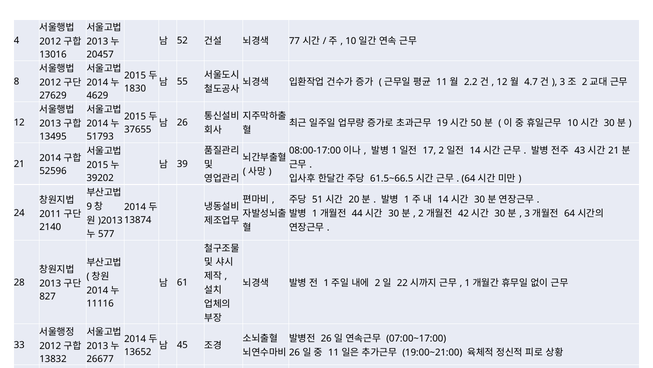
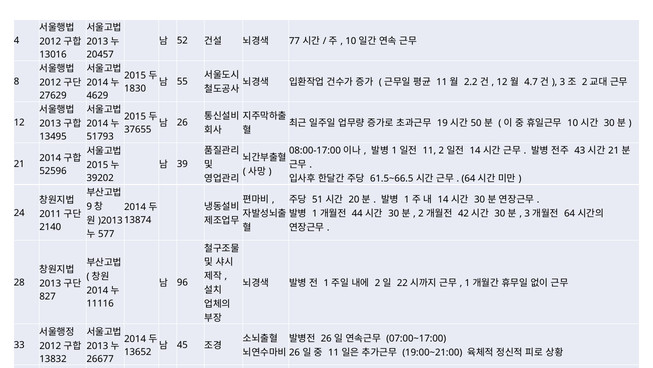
17 at (429, 150): 17 -> 11
61: 61 -> 96
